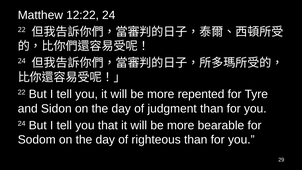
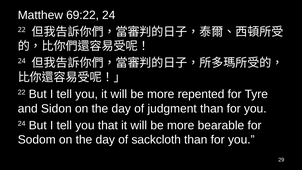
12:22: 12:22 -> 69:22
righteous: righteous -> sackcloth
